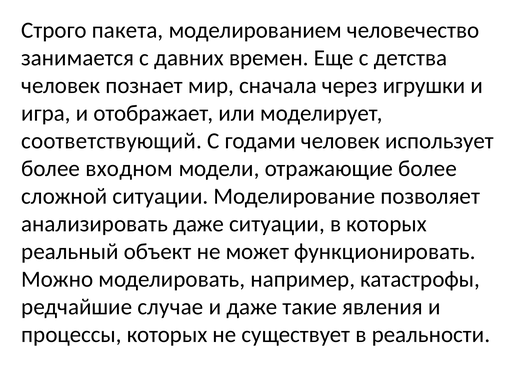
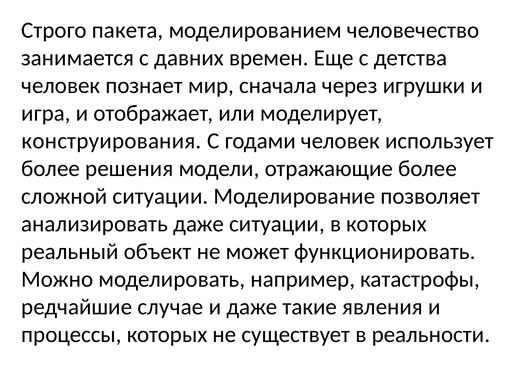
соответствующий: соответствующий -> конструирования
входном: входном -> решения
